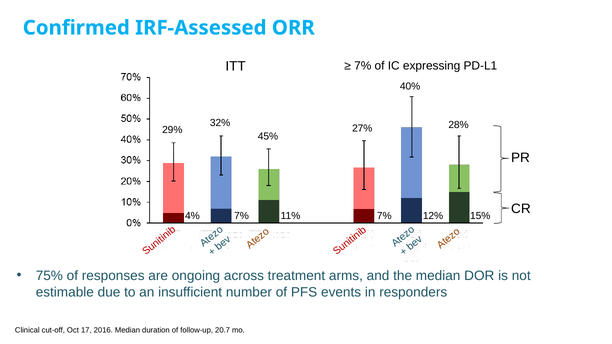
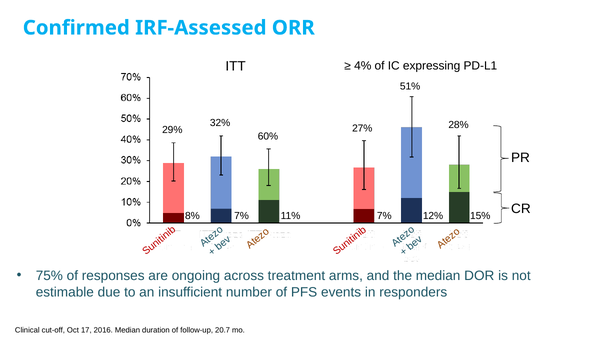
7% at (363, 66): 7% -> 4%
40%: 40% -> 51%
45%: 45% -> 60%
4%: 4% -> 8%
